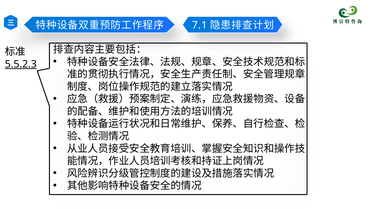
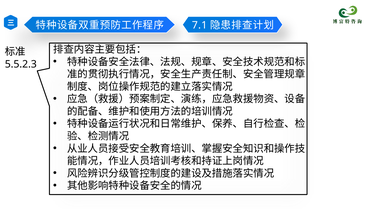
5.5.2.3 underline: present -> none
